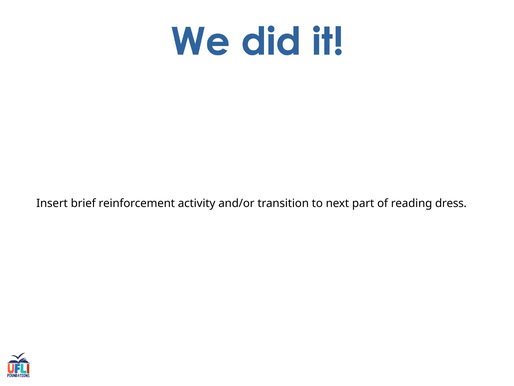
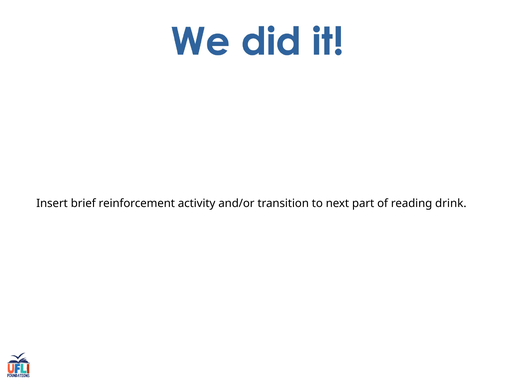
dress: dress -> drink
